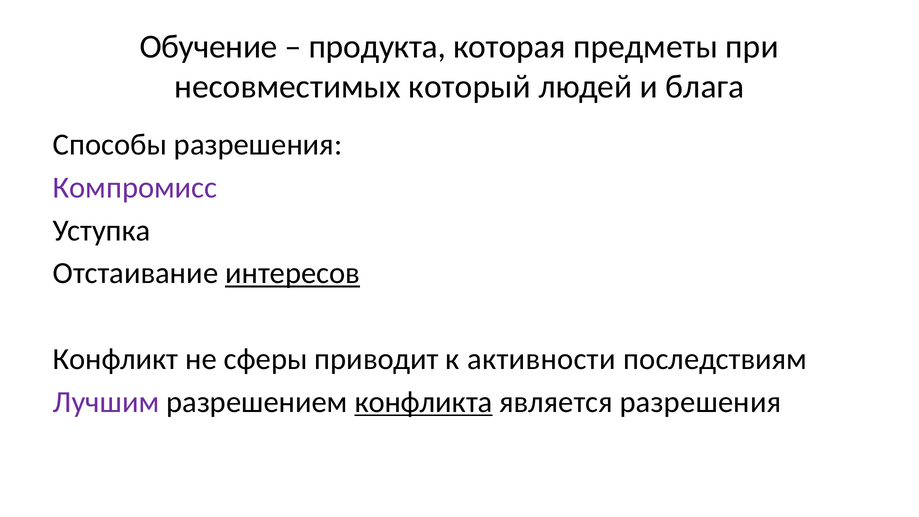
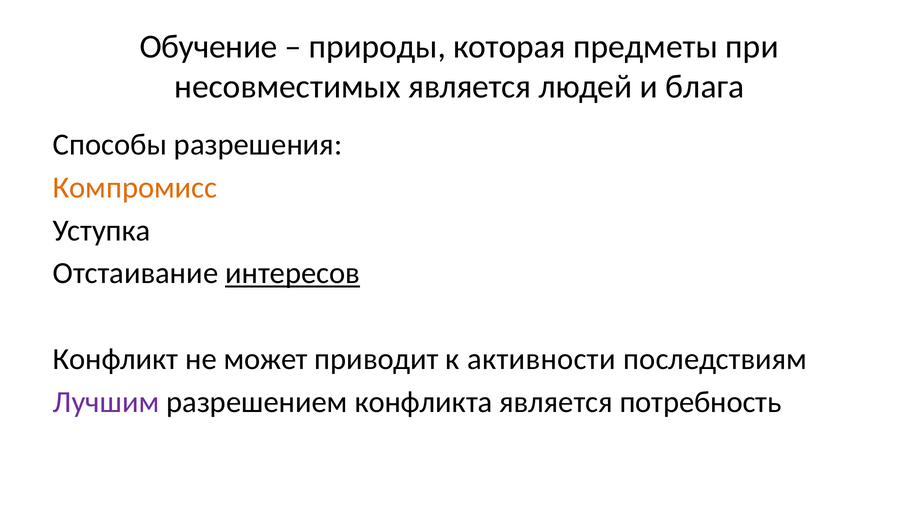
продукта: продукта -> природы
несовместимых который: который -> является
Компромисс colour: purple -> orange
сферы: сферы -> может
конфликта underline: present -> none
является разрешения: разрешения -> потребность
